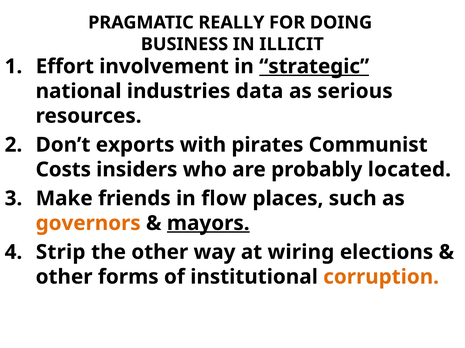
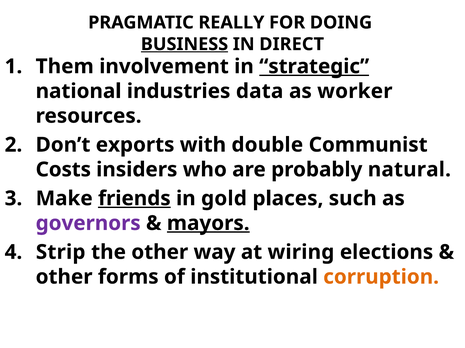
BUSINESS underline: none -> present
ILLICIT: ILLICIT -> DIRECT
Effort: Effort -> Them
serious: serious -> worker
pirates: pirates -> double
located: located -> natural
friends underline: none -> present
flow: flow -> gold
governors colour: orange -> purple
